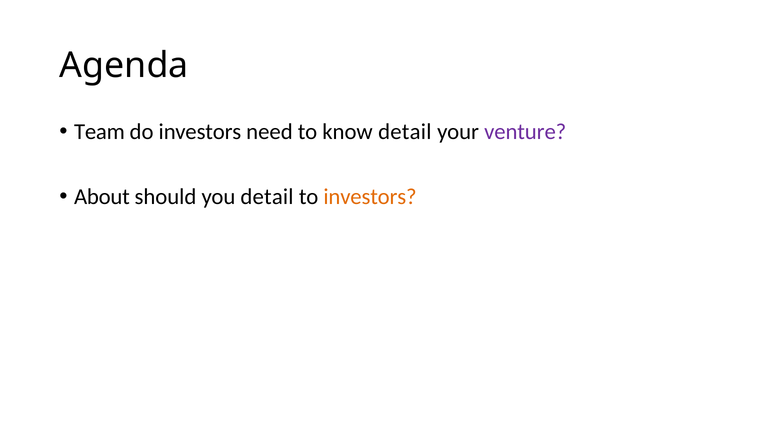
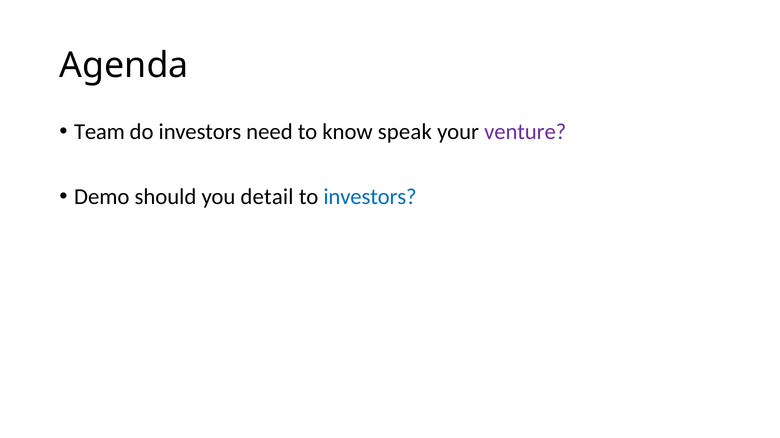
know detail: detail -> speak
About: About -> Demo
investors at (370, 197) colour: orange -> blue
